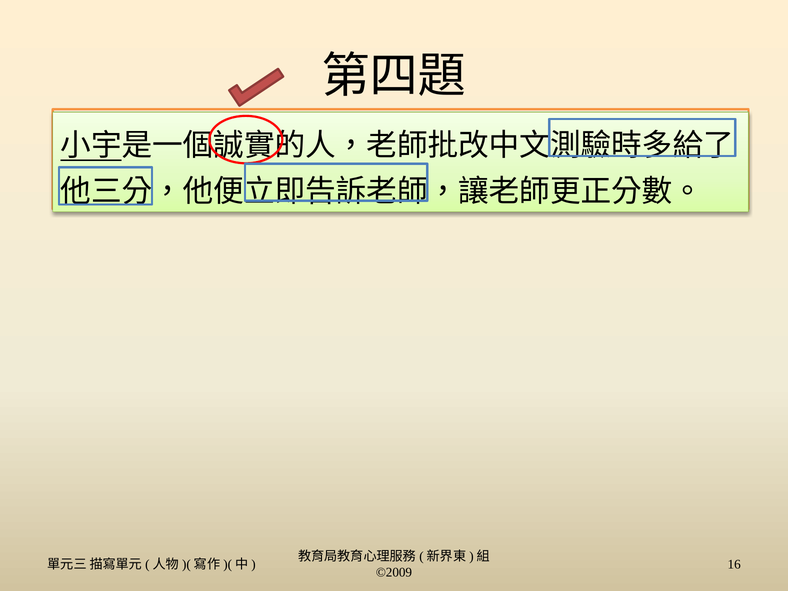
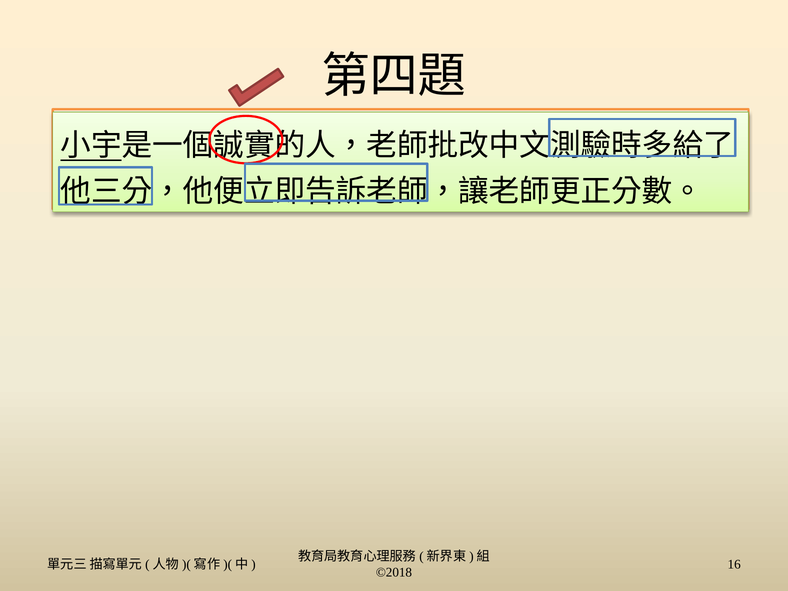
©2009: ©2009 -> ©2018
